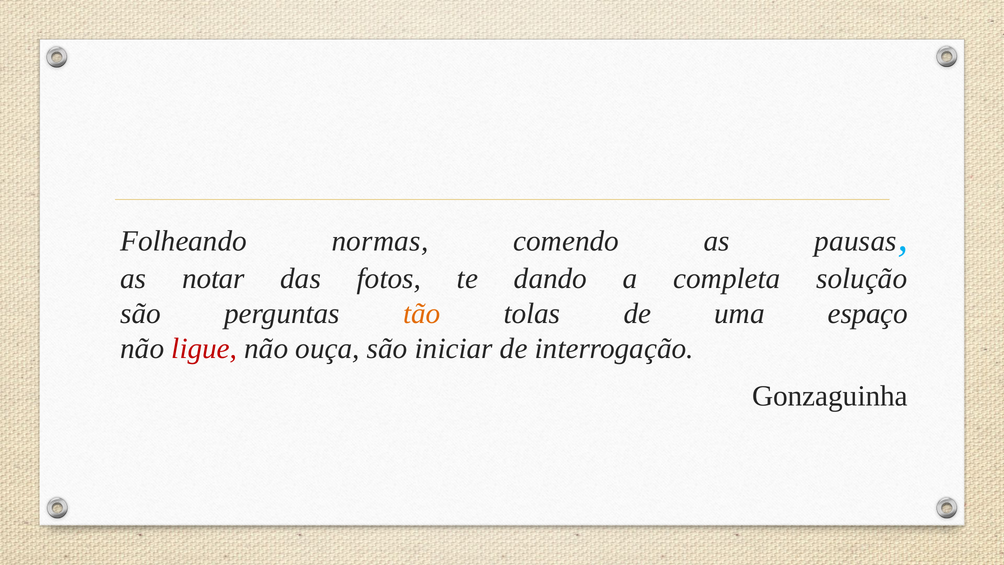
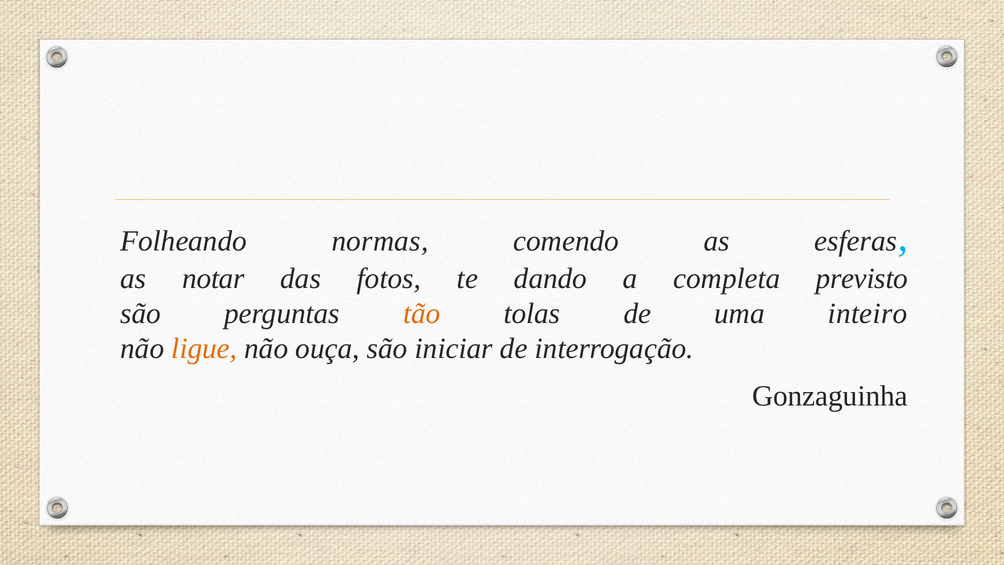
pausas: pausas -> esferas
solução: solução -> previsto
espaço: espaço -> inteiro
ligue colour: red -> orange
